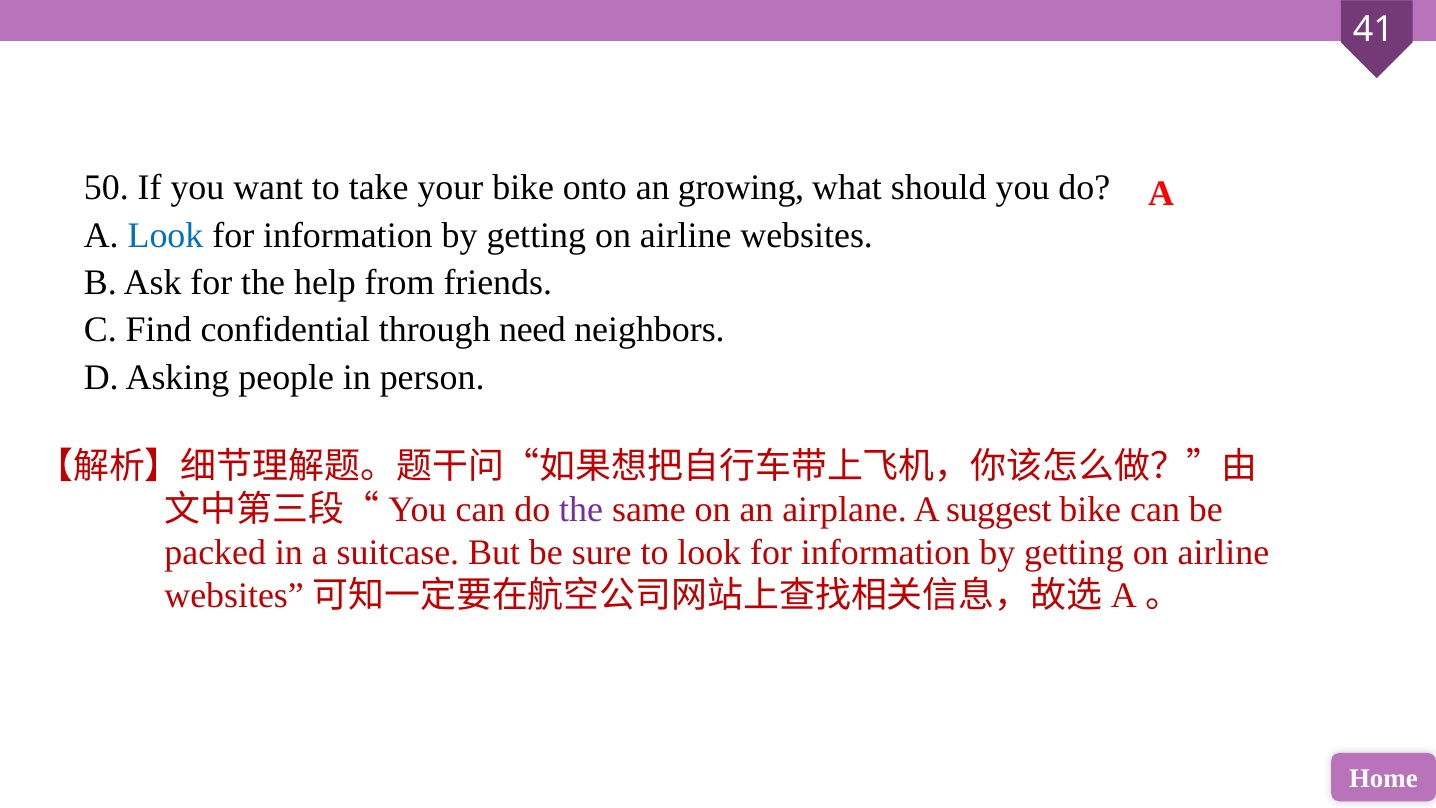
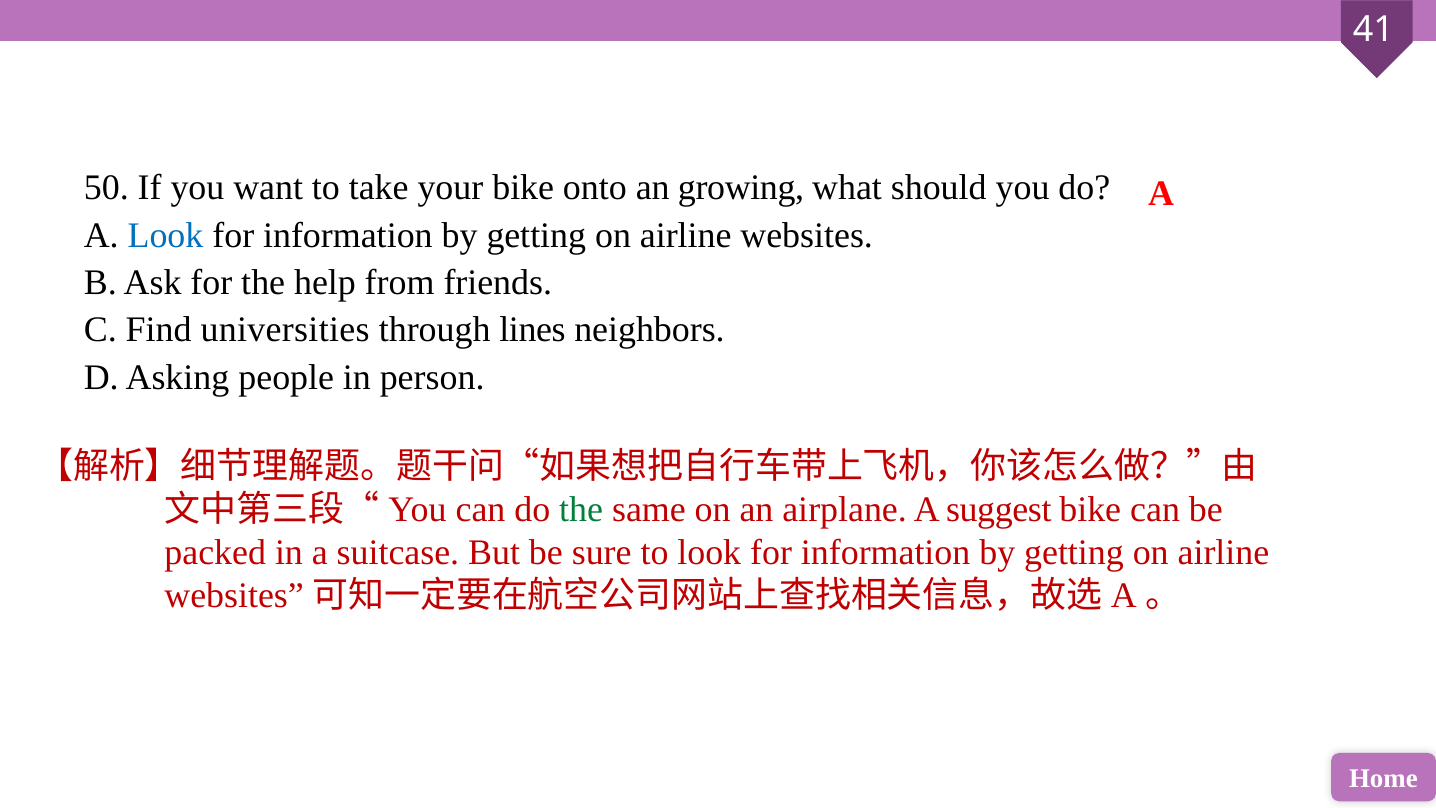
confidential: confidential -> universities
need: need -> lines
the at (581, 510) colour: purple -> green
